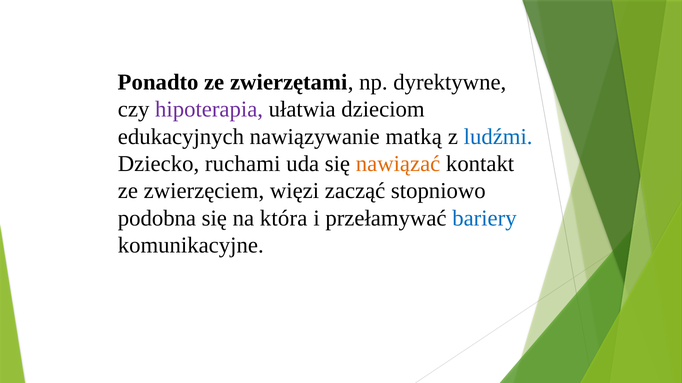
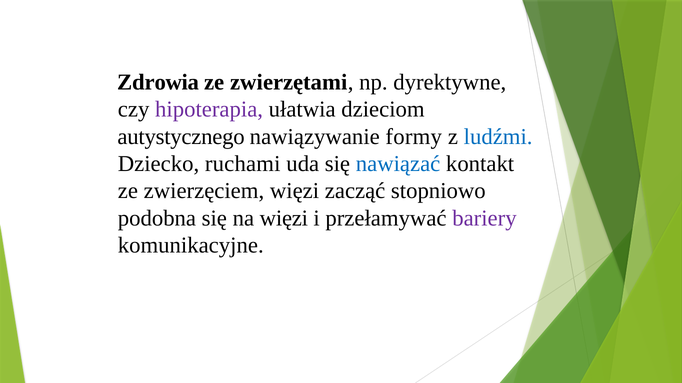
Ponadto: Ponadto -> Zdrowia
edukacyjnych: edukacyjnych -> autystycznego
matką: matką -> formy
nawiązać colour: orange -> blue
na która: która -> więzi
bariery colour: blue -> purple
